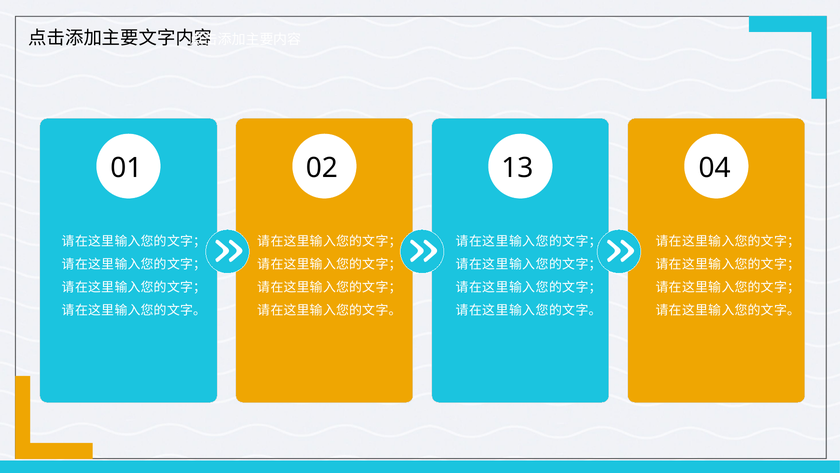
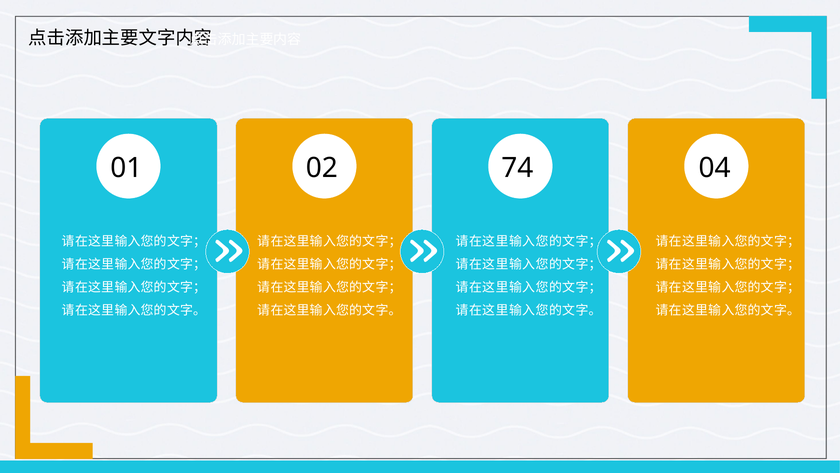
13: 13 -> 74
